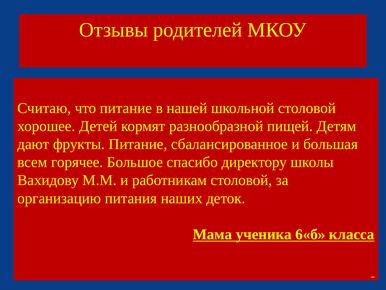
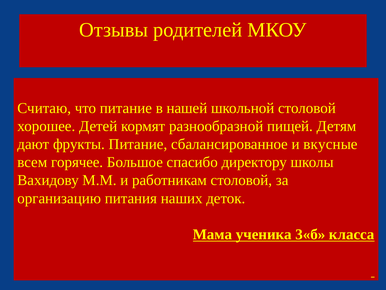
большая: большая -> вкусные
6«б: 6«б -> 3«б
